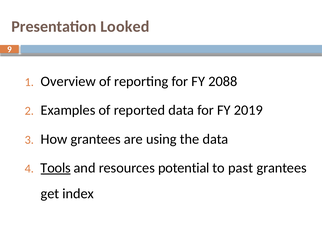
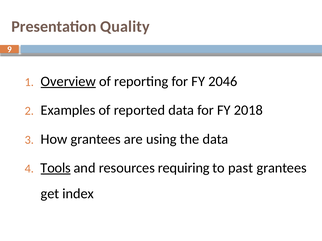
Looked: Looked -> Quality
Overview underline: none -> present
2088: 2088 -> 2046
2019: 2019 -> 2018
potential: potential -> requiring
